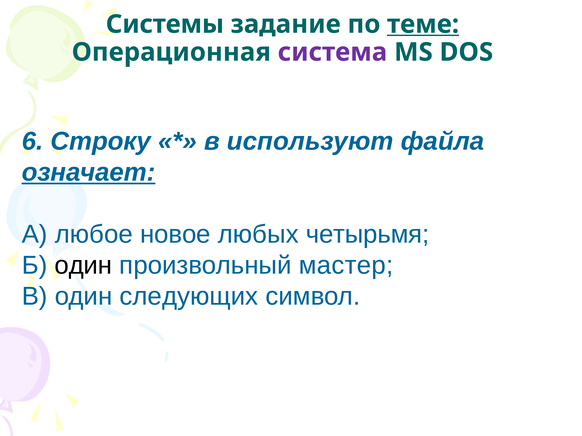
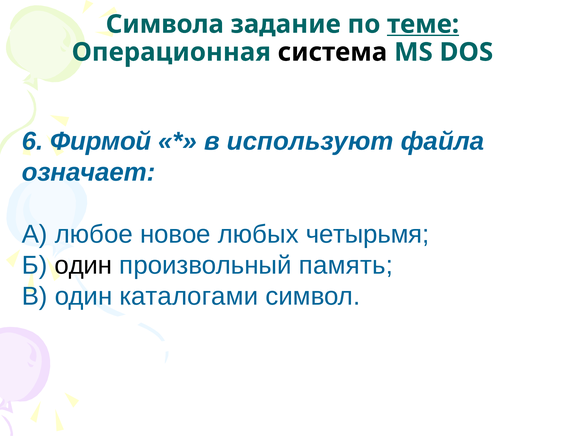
Системы: Системы -> Символа
система colour: purple -> black
Строку: Строку -> Фирмой
означает underline: present -> none
мастер: мастер -> память
следующих: следующих -> каталогами
